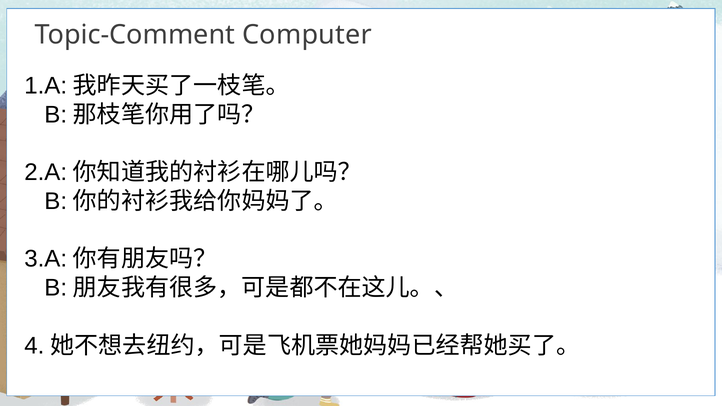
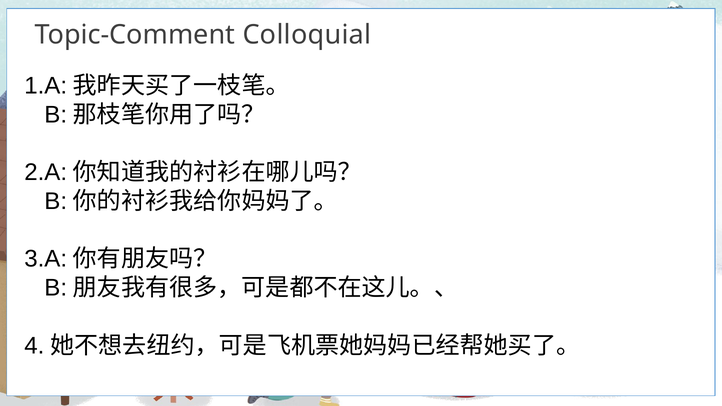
Computer: Computer -> Colloquial
